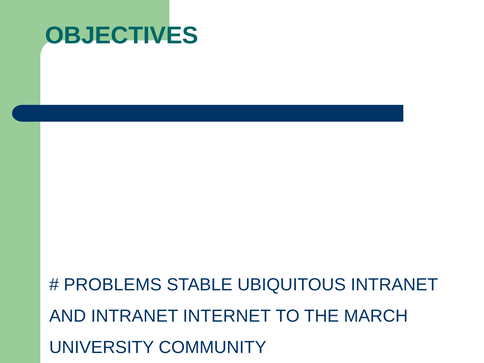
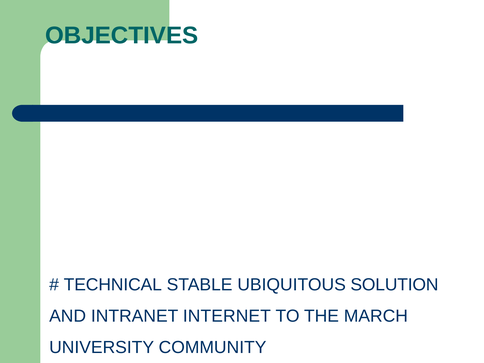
PROBLEMS: PROBLEMS -> TECHNICAL
UBIQUITOUS INTRANET: INTRANET -> SOLUTION
